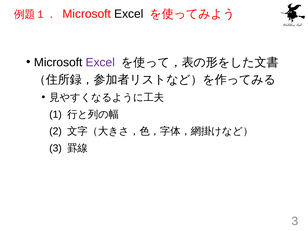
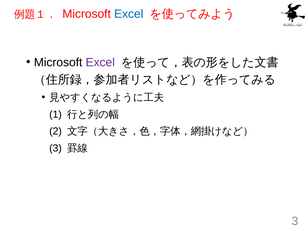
Excel at (129, 14) colour: black -> blue
